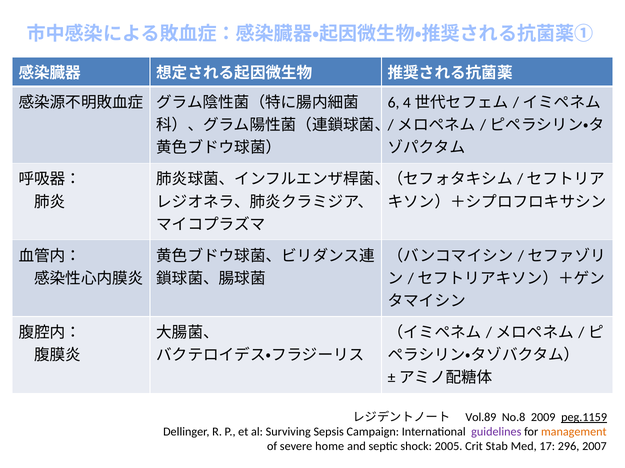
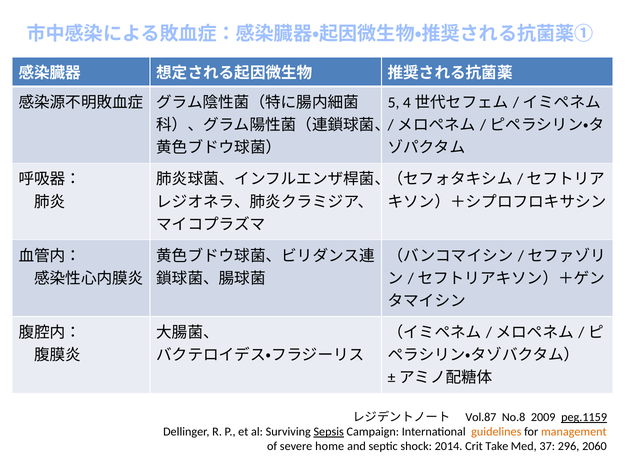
6: 6 -> 5
Vol.89: Vol.89 -> Vol.87
Sepsis underline: none -> present
guidelines colour: purple -> orange
2005: 2005 -> 2014
Stab: Stab -> Take
17: 17 -> 37
2007: 2007 -> 2060
